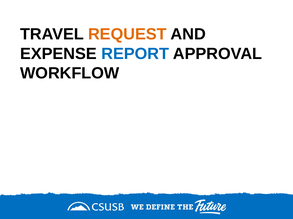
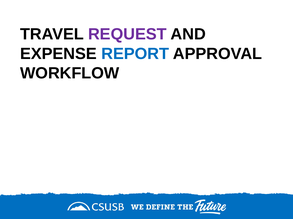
REQUEST colour: orange -> purple
